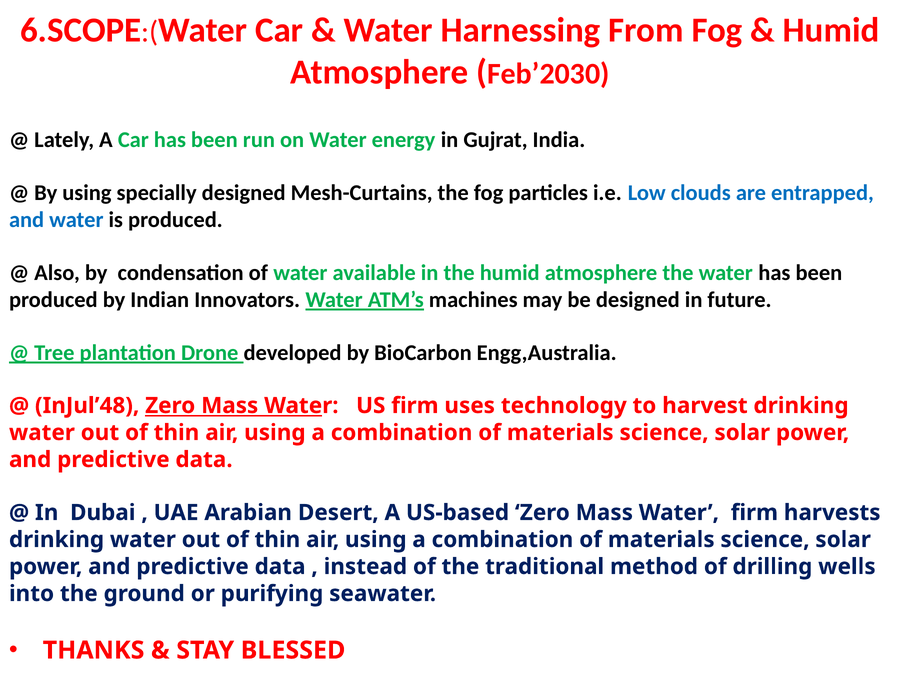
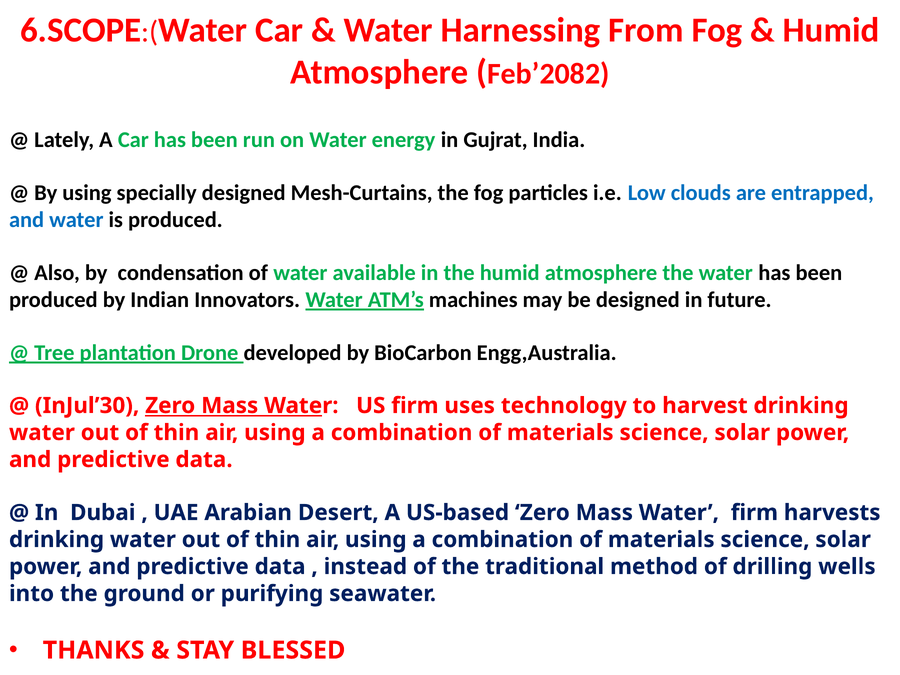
Feb’2030: Feb’2030 -> Feb’2082
InJul’48: InJul’48 -> InJul’30
